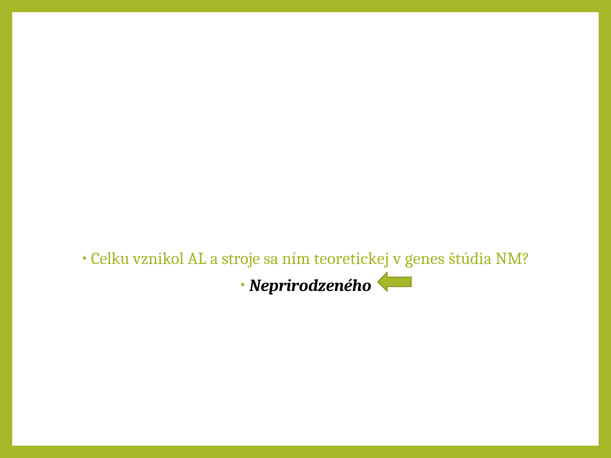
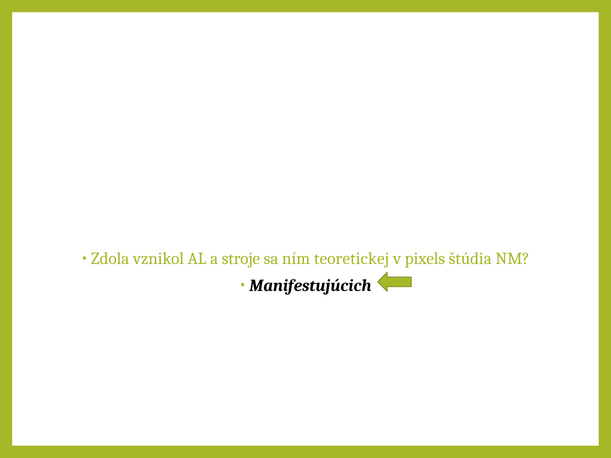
Celku: Celku -> Zdola
genes: genes -> pixels
Neprirodzeného: Neprirodzeného -> Manifestujúcich
